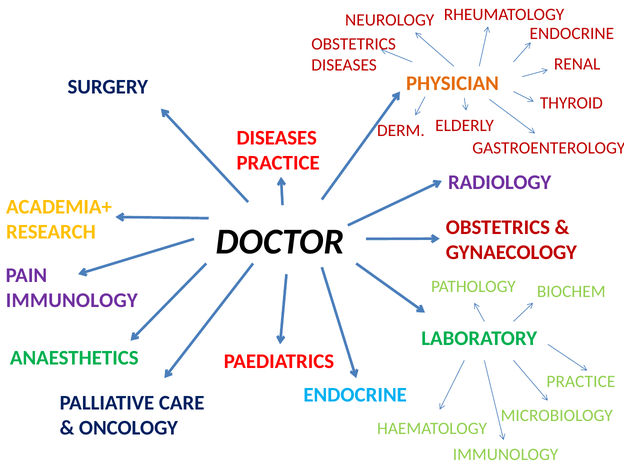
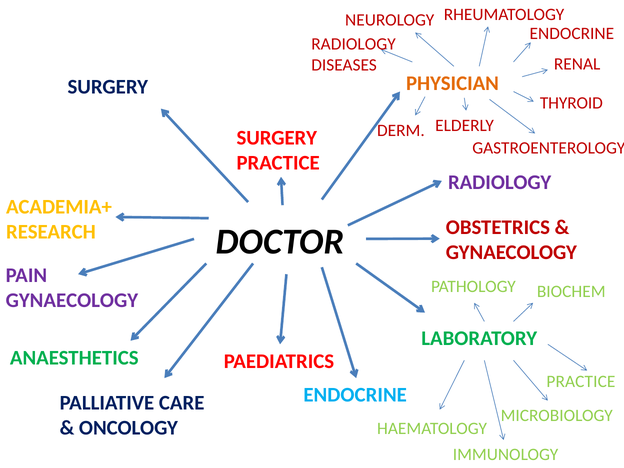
OBSTETRICS at (354, 44): OBSTETRICS -> RADIOLOGY
DISEASES at (277, 138): DISEASES -> SURGERY
IMMUNOLOGY at (72, 301): IMMUNOLOGY -> GYNAECOLOGY
